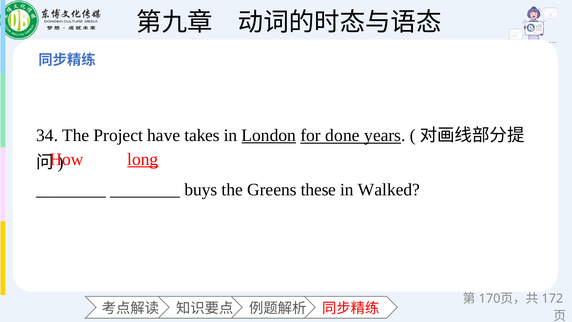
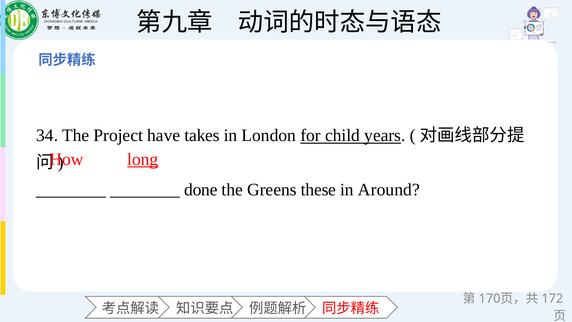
London underline: present -> none
done: done -> child
buys: buys -> done
Walked: Walked -> Around
